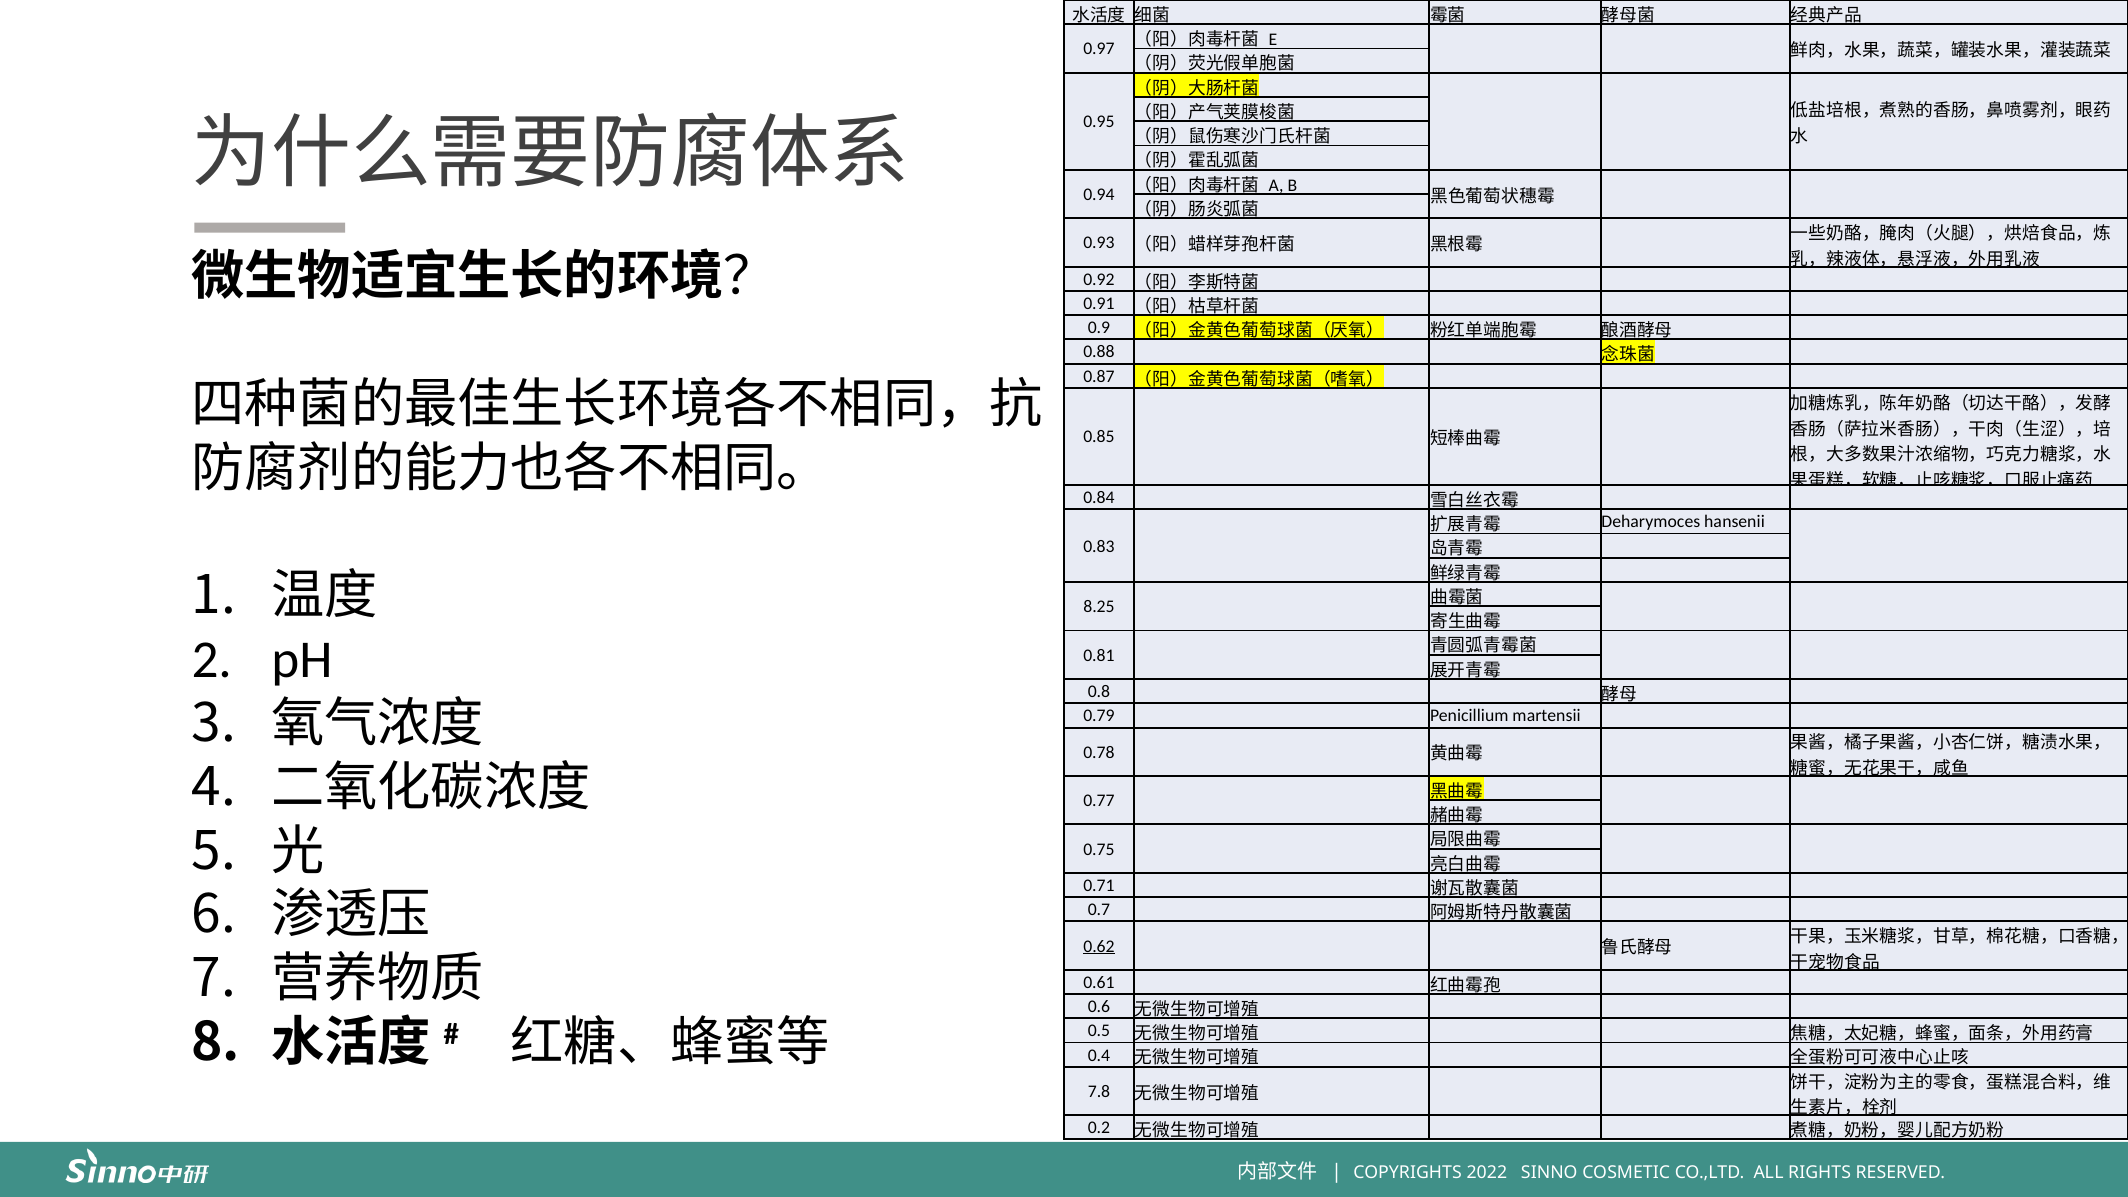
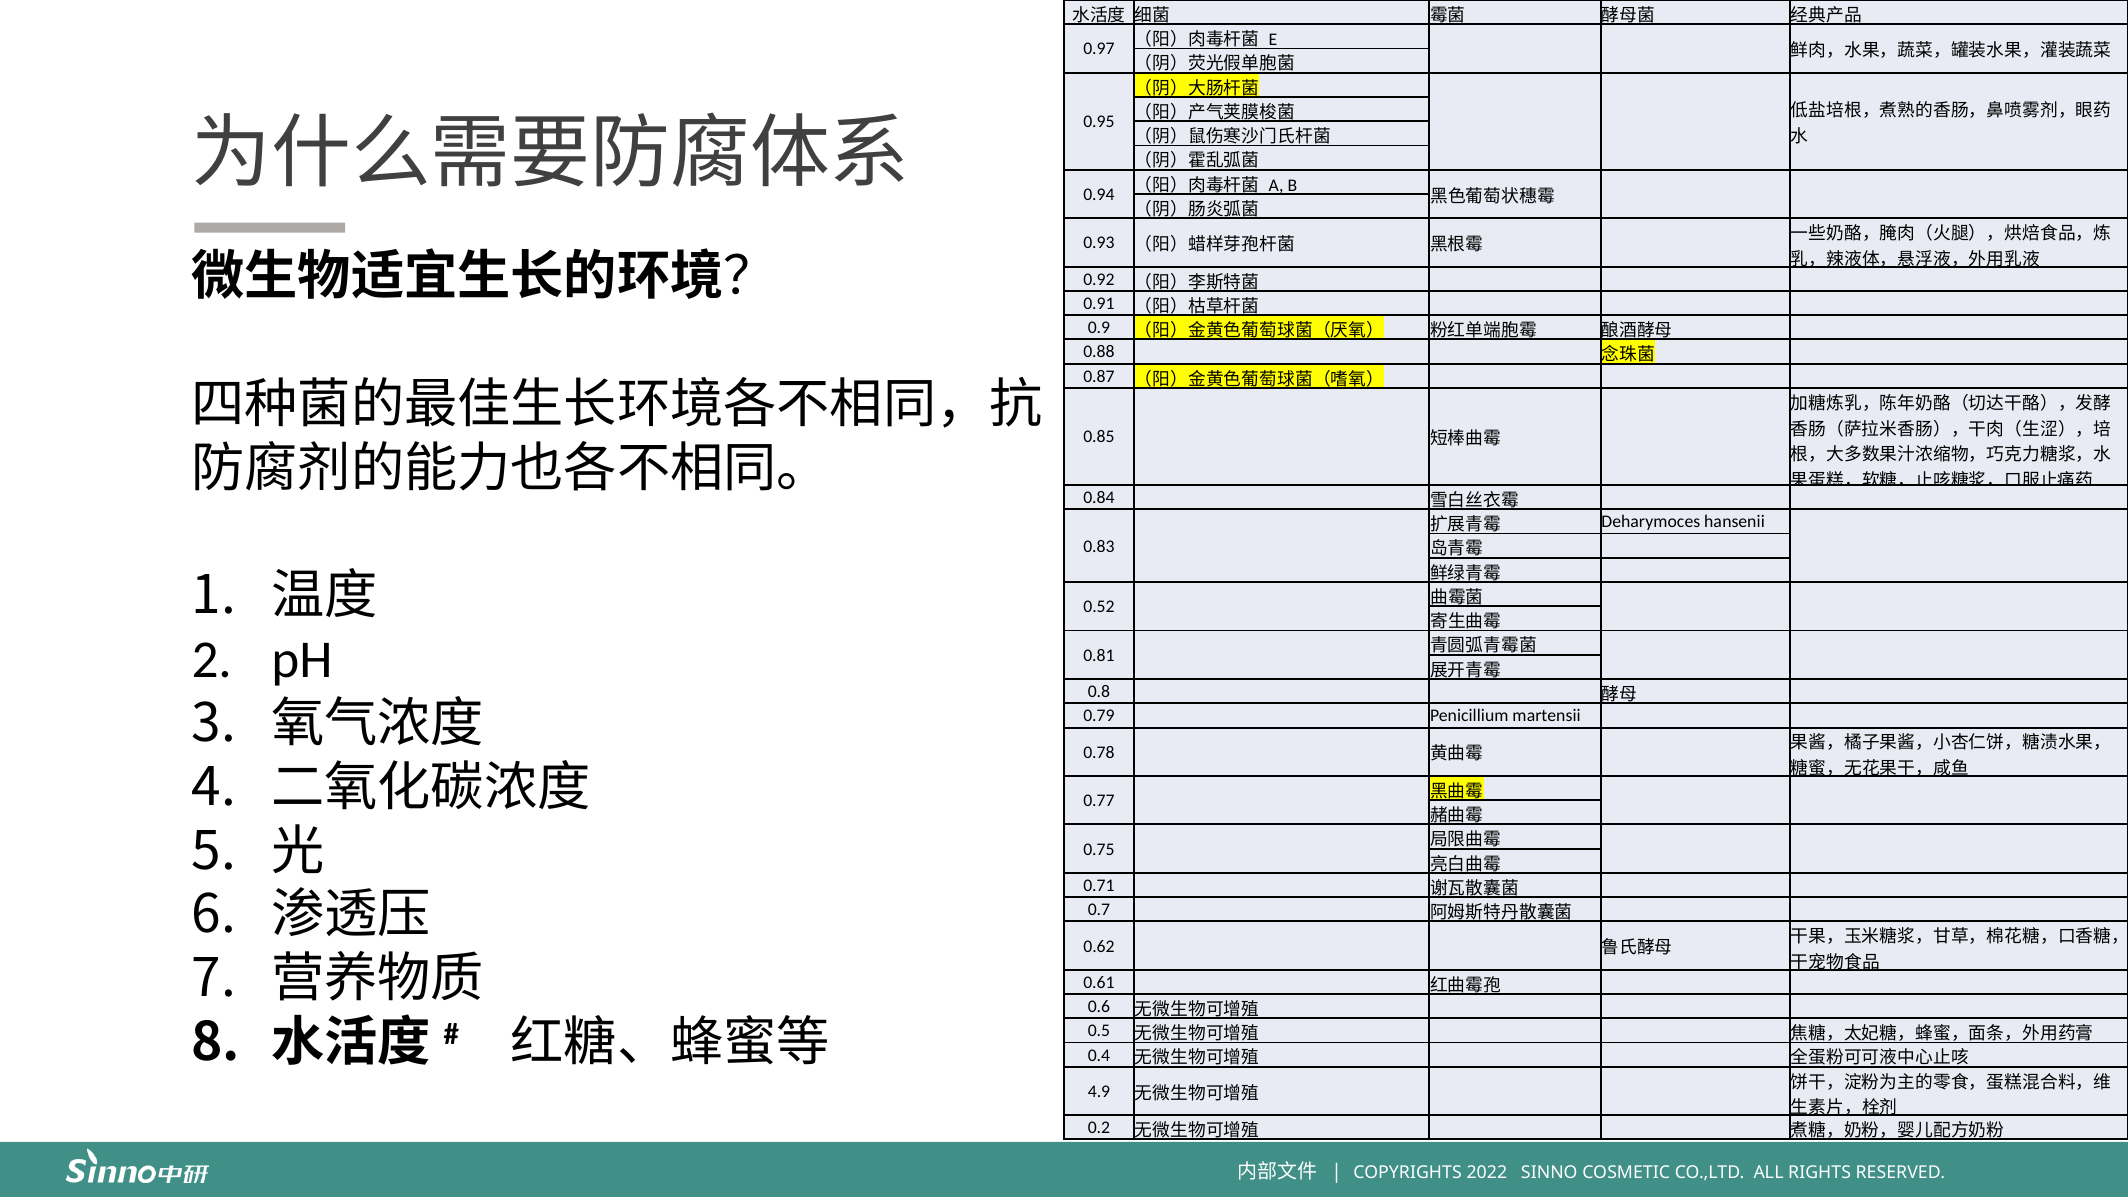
8.25: 8.25 -> 0.52
0.62 underline: present -> none
7.8: 7.8 -> 4.9
